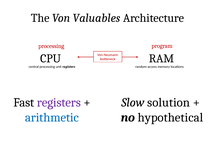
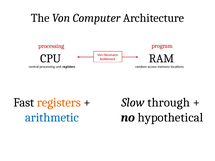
Valuables: Valuables -> Computer
registers at (59, 103) colour: purple -> orange
solution: solution -> through
